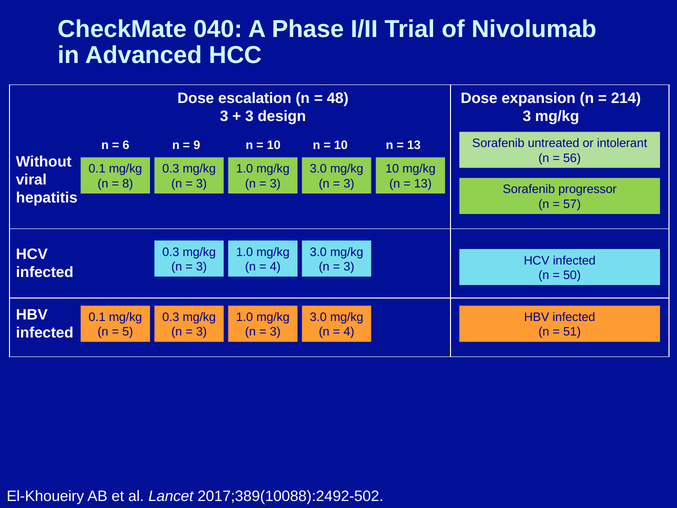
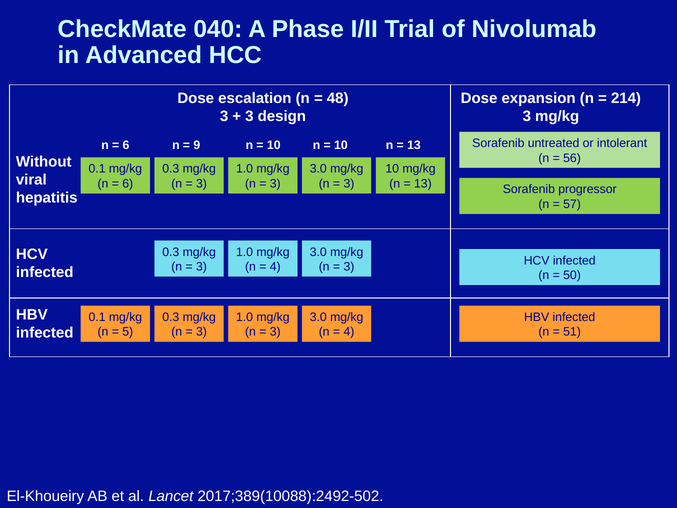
8 at (128, 183): 8 -> 6
